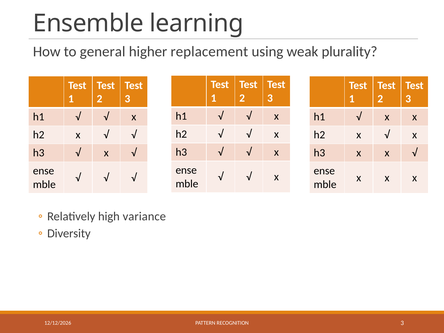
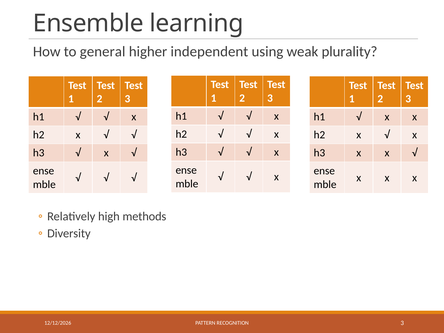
replacement: replacement -> independent
variance: variance -> methods
